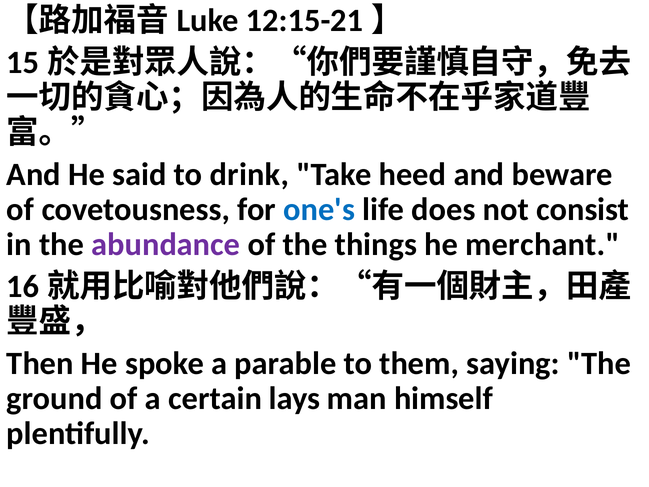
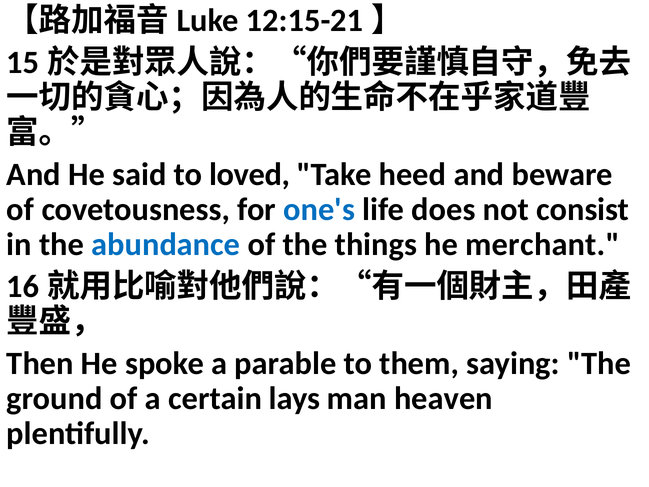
drink: drink -> loved
abundance colour: purple -> blue
himself: himself -> heaven
